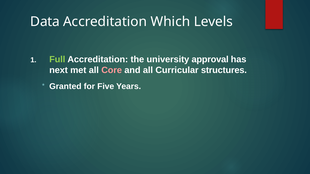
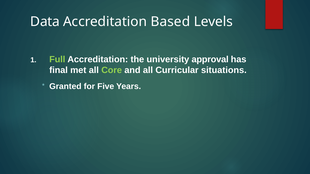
Which: Which -> Based
next: next -> final
Core colour: pink -> light green
structures: structures -> situations
